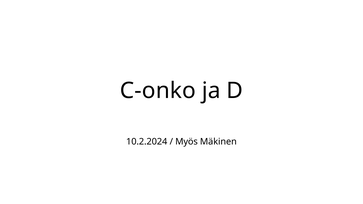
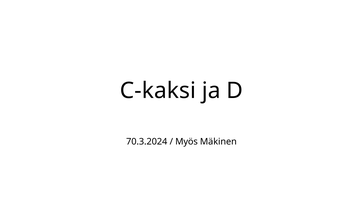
C-onko: C-onko -> C-kaksi
10.2.2024: 10.2.2024 -> 70.3.2024
